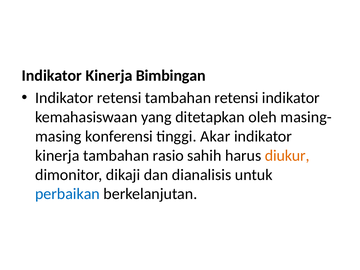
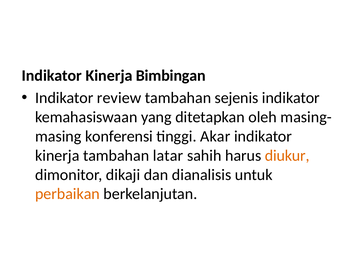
Indikator retensi: retensi -> review
tambahan retensi: retensi -> sejenis
rasio: rasio -> latar
perbaikan colour: blue -> orange
